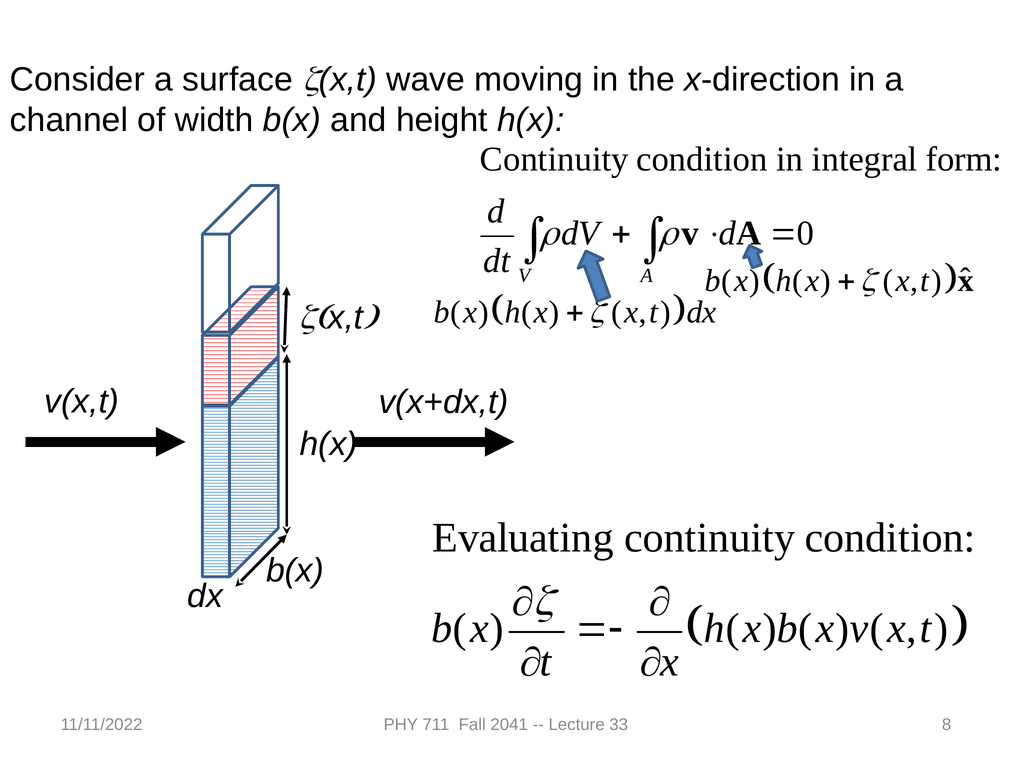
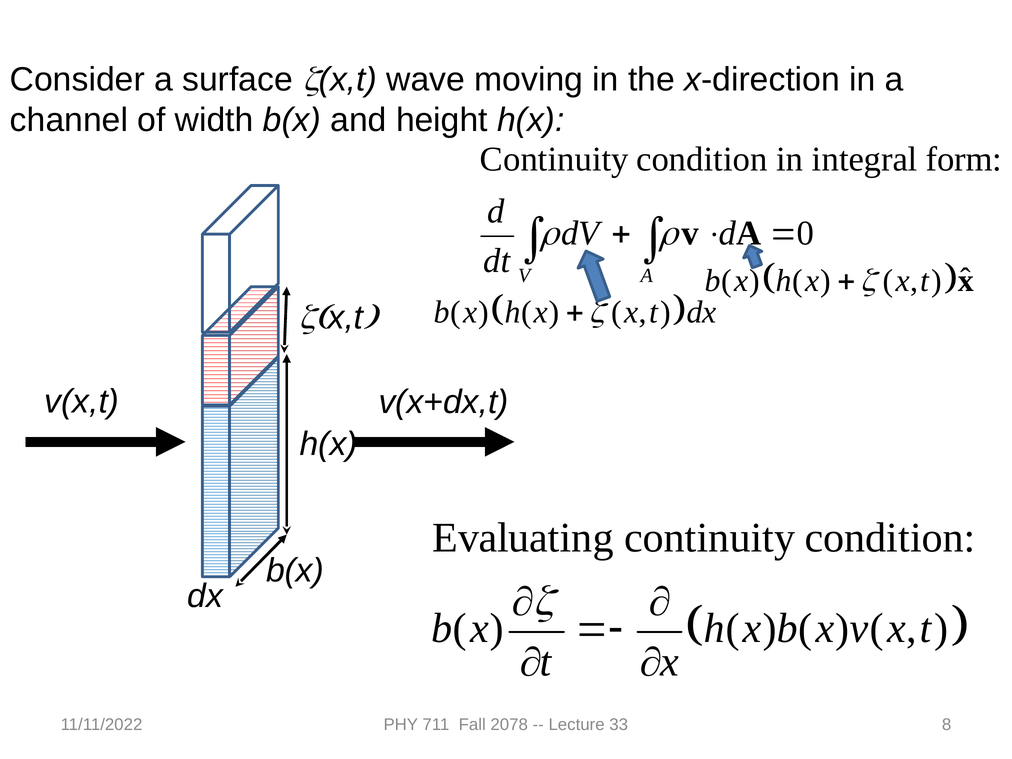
2041: 2041 -> 2078
